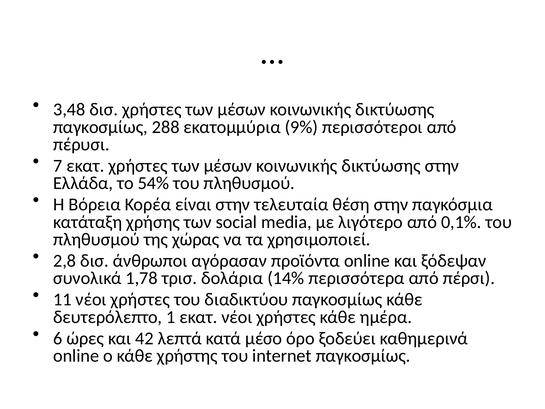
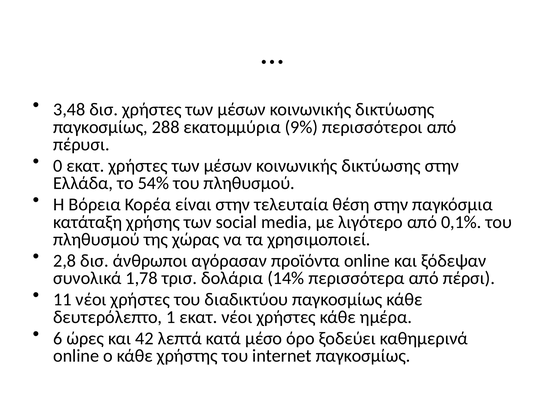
7: 7 -> 0
